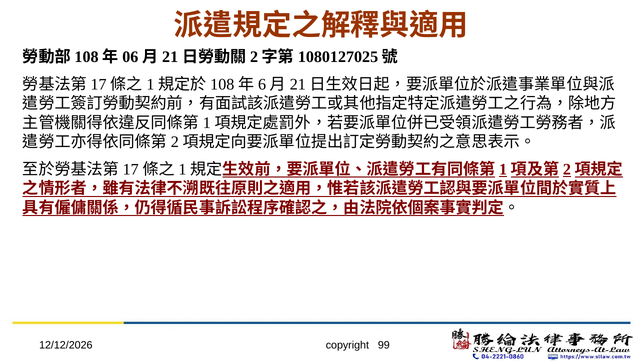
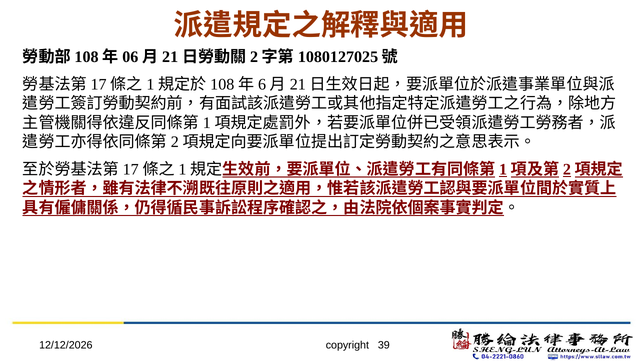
99: 99 -> 39
